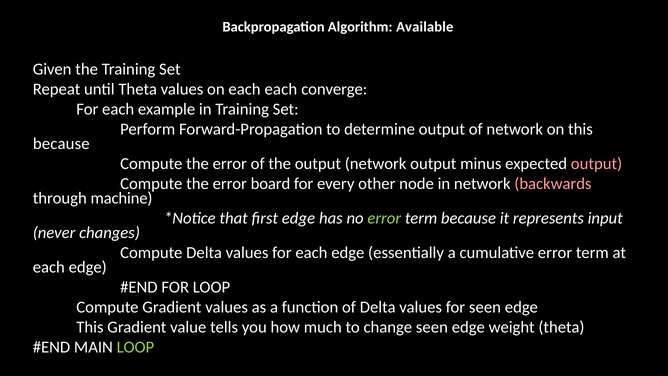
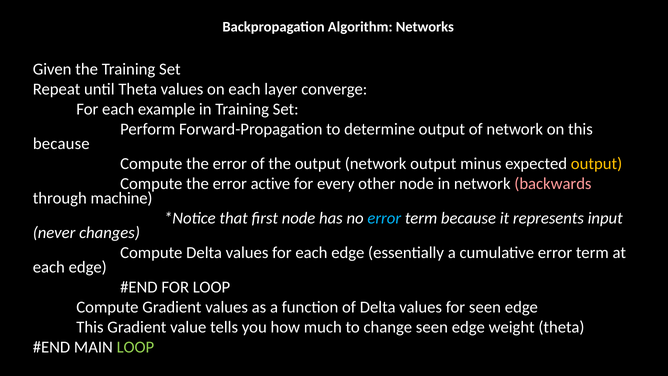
Available: Available -> Networks
each each: each -> layer
output at (597, 164) colour: pink -> yellow
board: board -> active
first edge: edge -> node
error at (384, 218) colour: light green -> light blue
